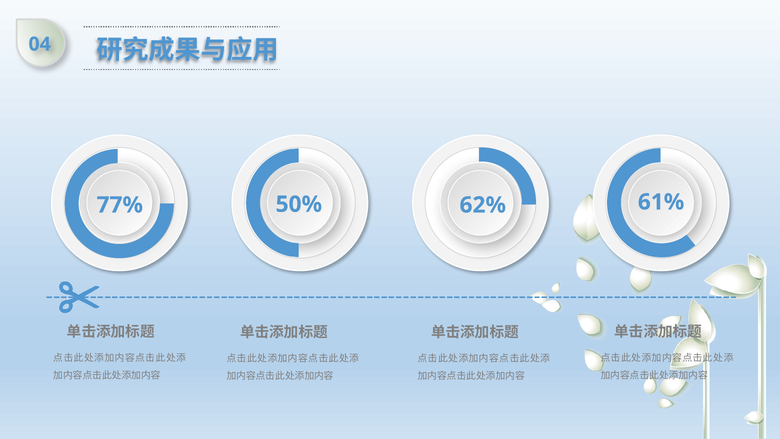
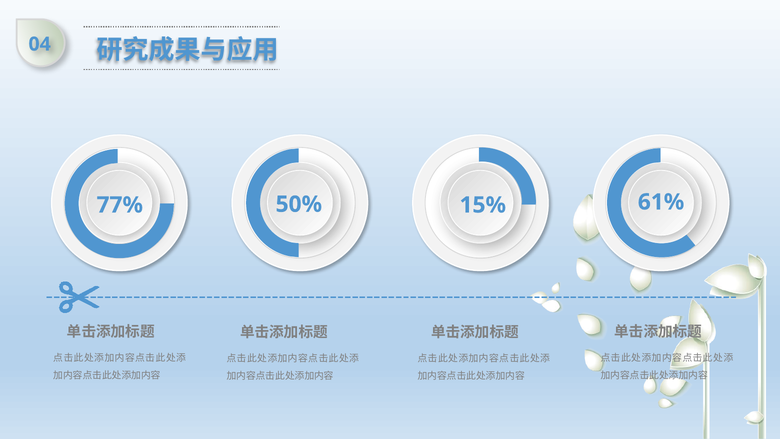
62%: 62% -> 15%
